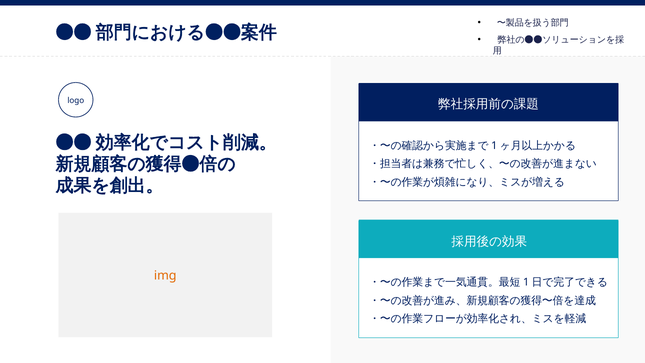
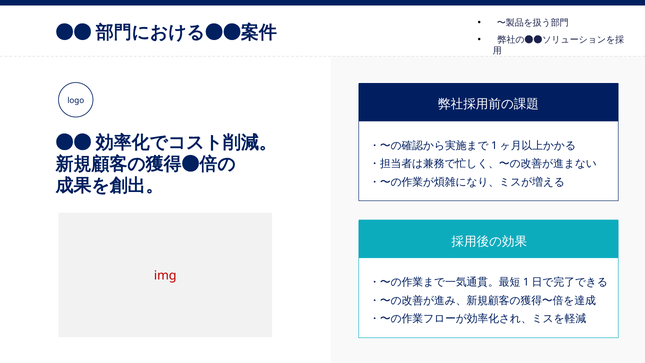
img colour: orange -> red
